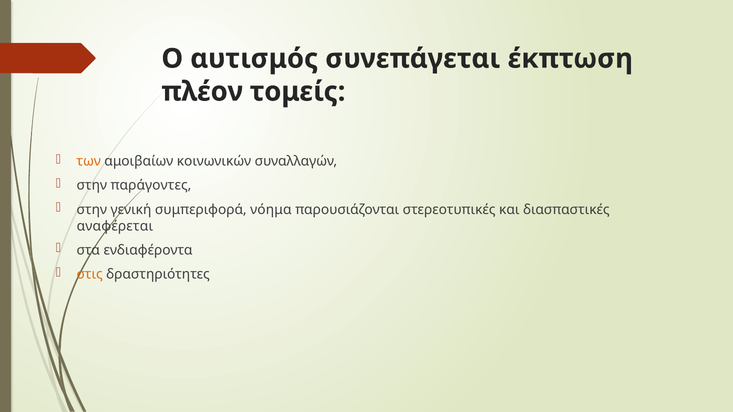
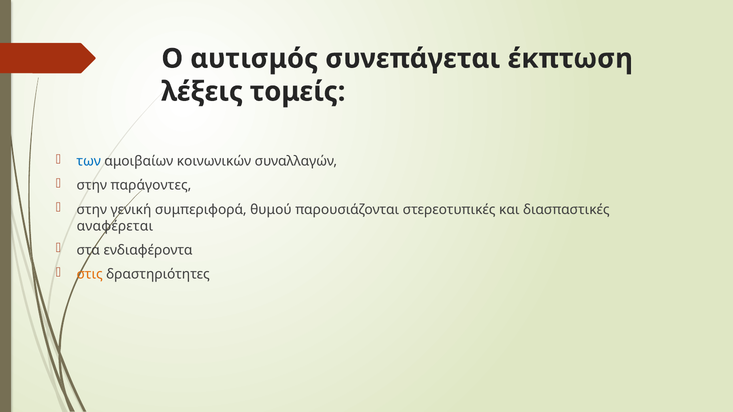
πλέον: πλέον -> λέξεις
των colour: orange -> blue
νόημα: νόημα -> θυμού
